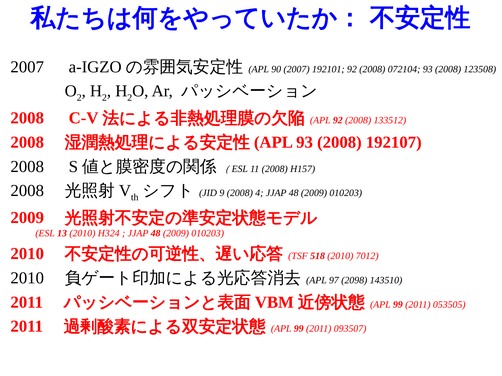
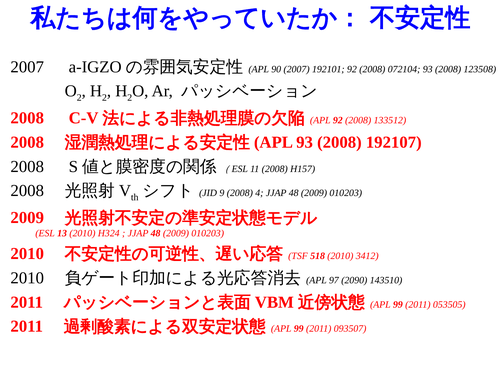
7012: 7012 -> 3412
2098: 2098 -> 2090
